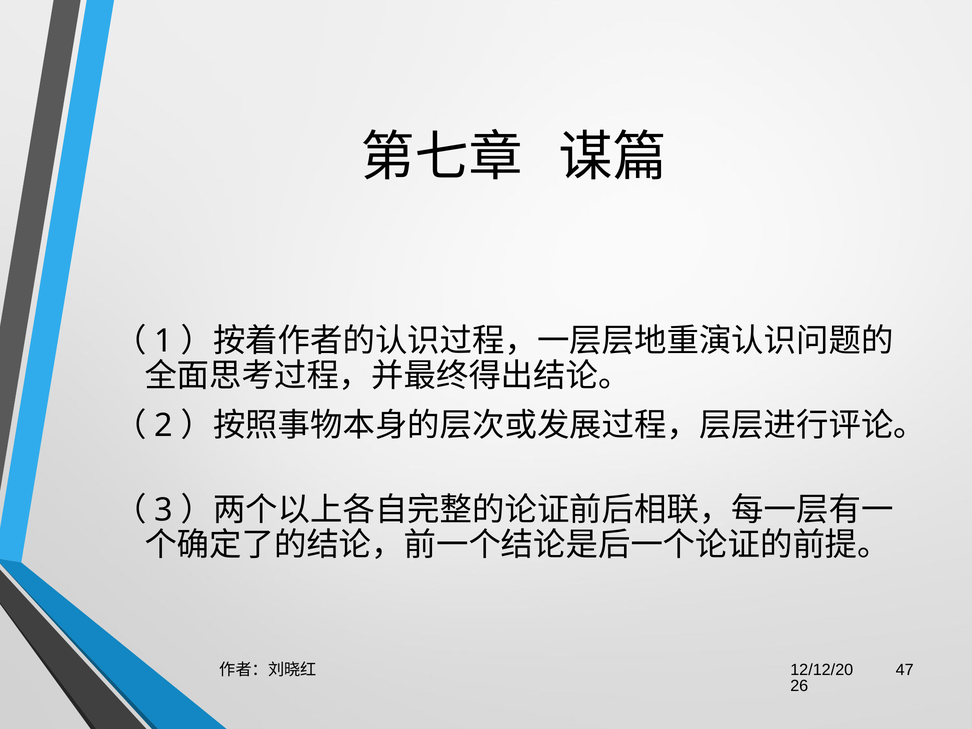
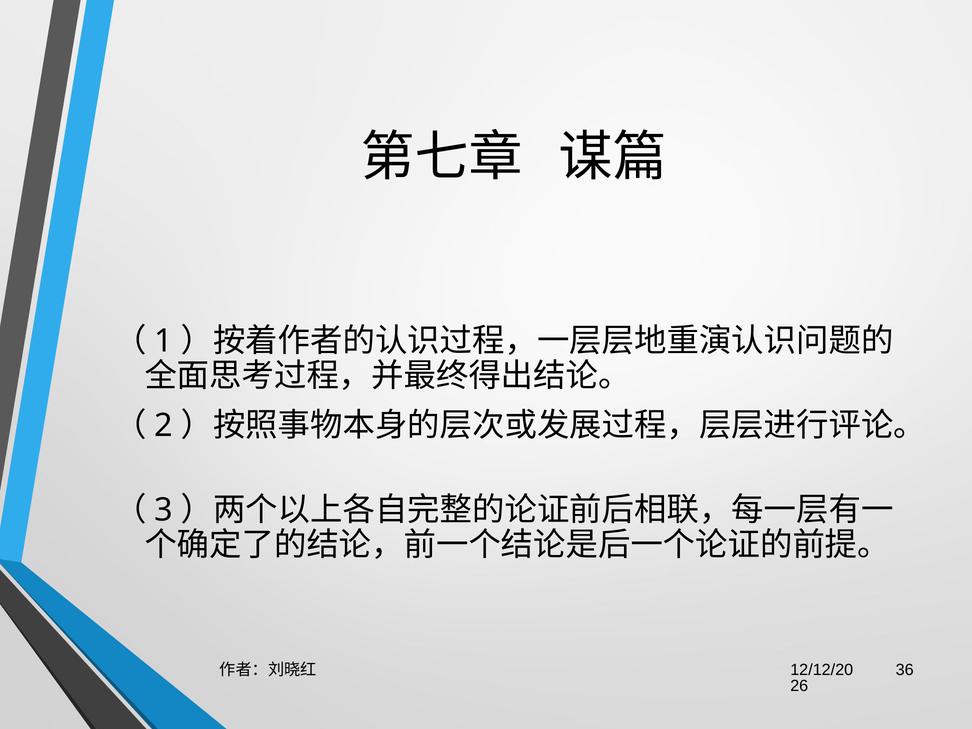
47: 47 -> 36
